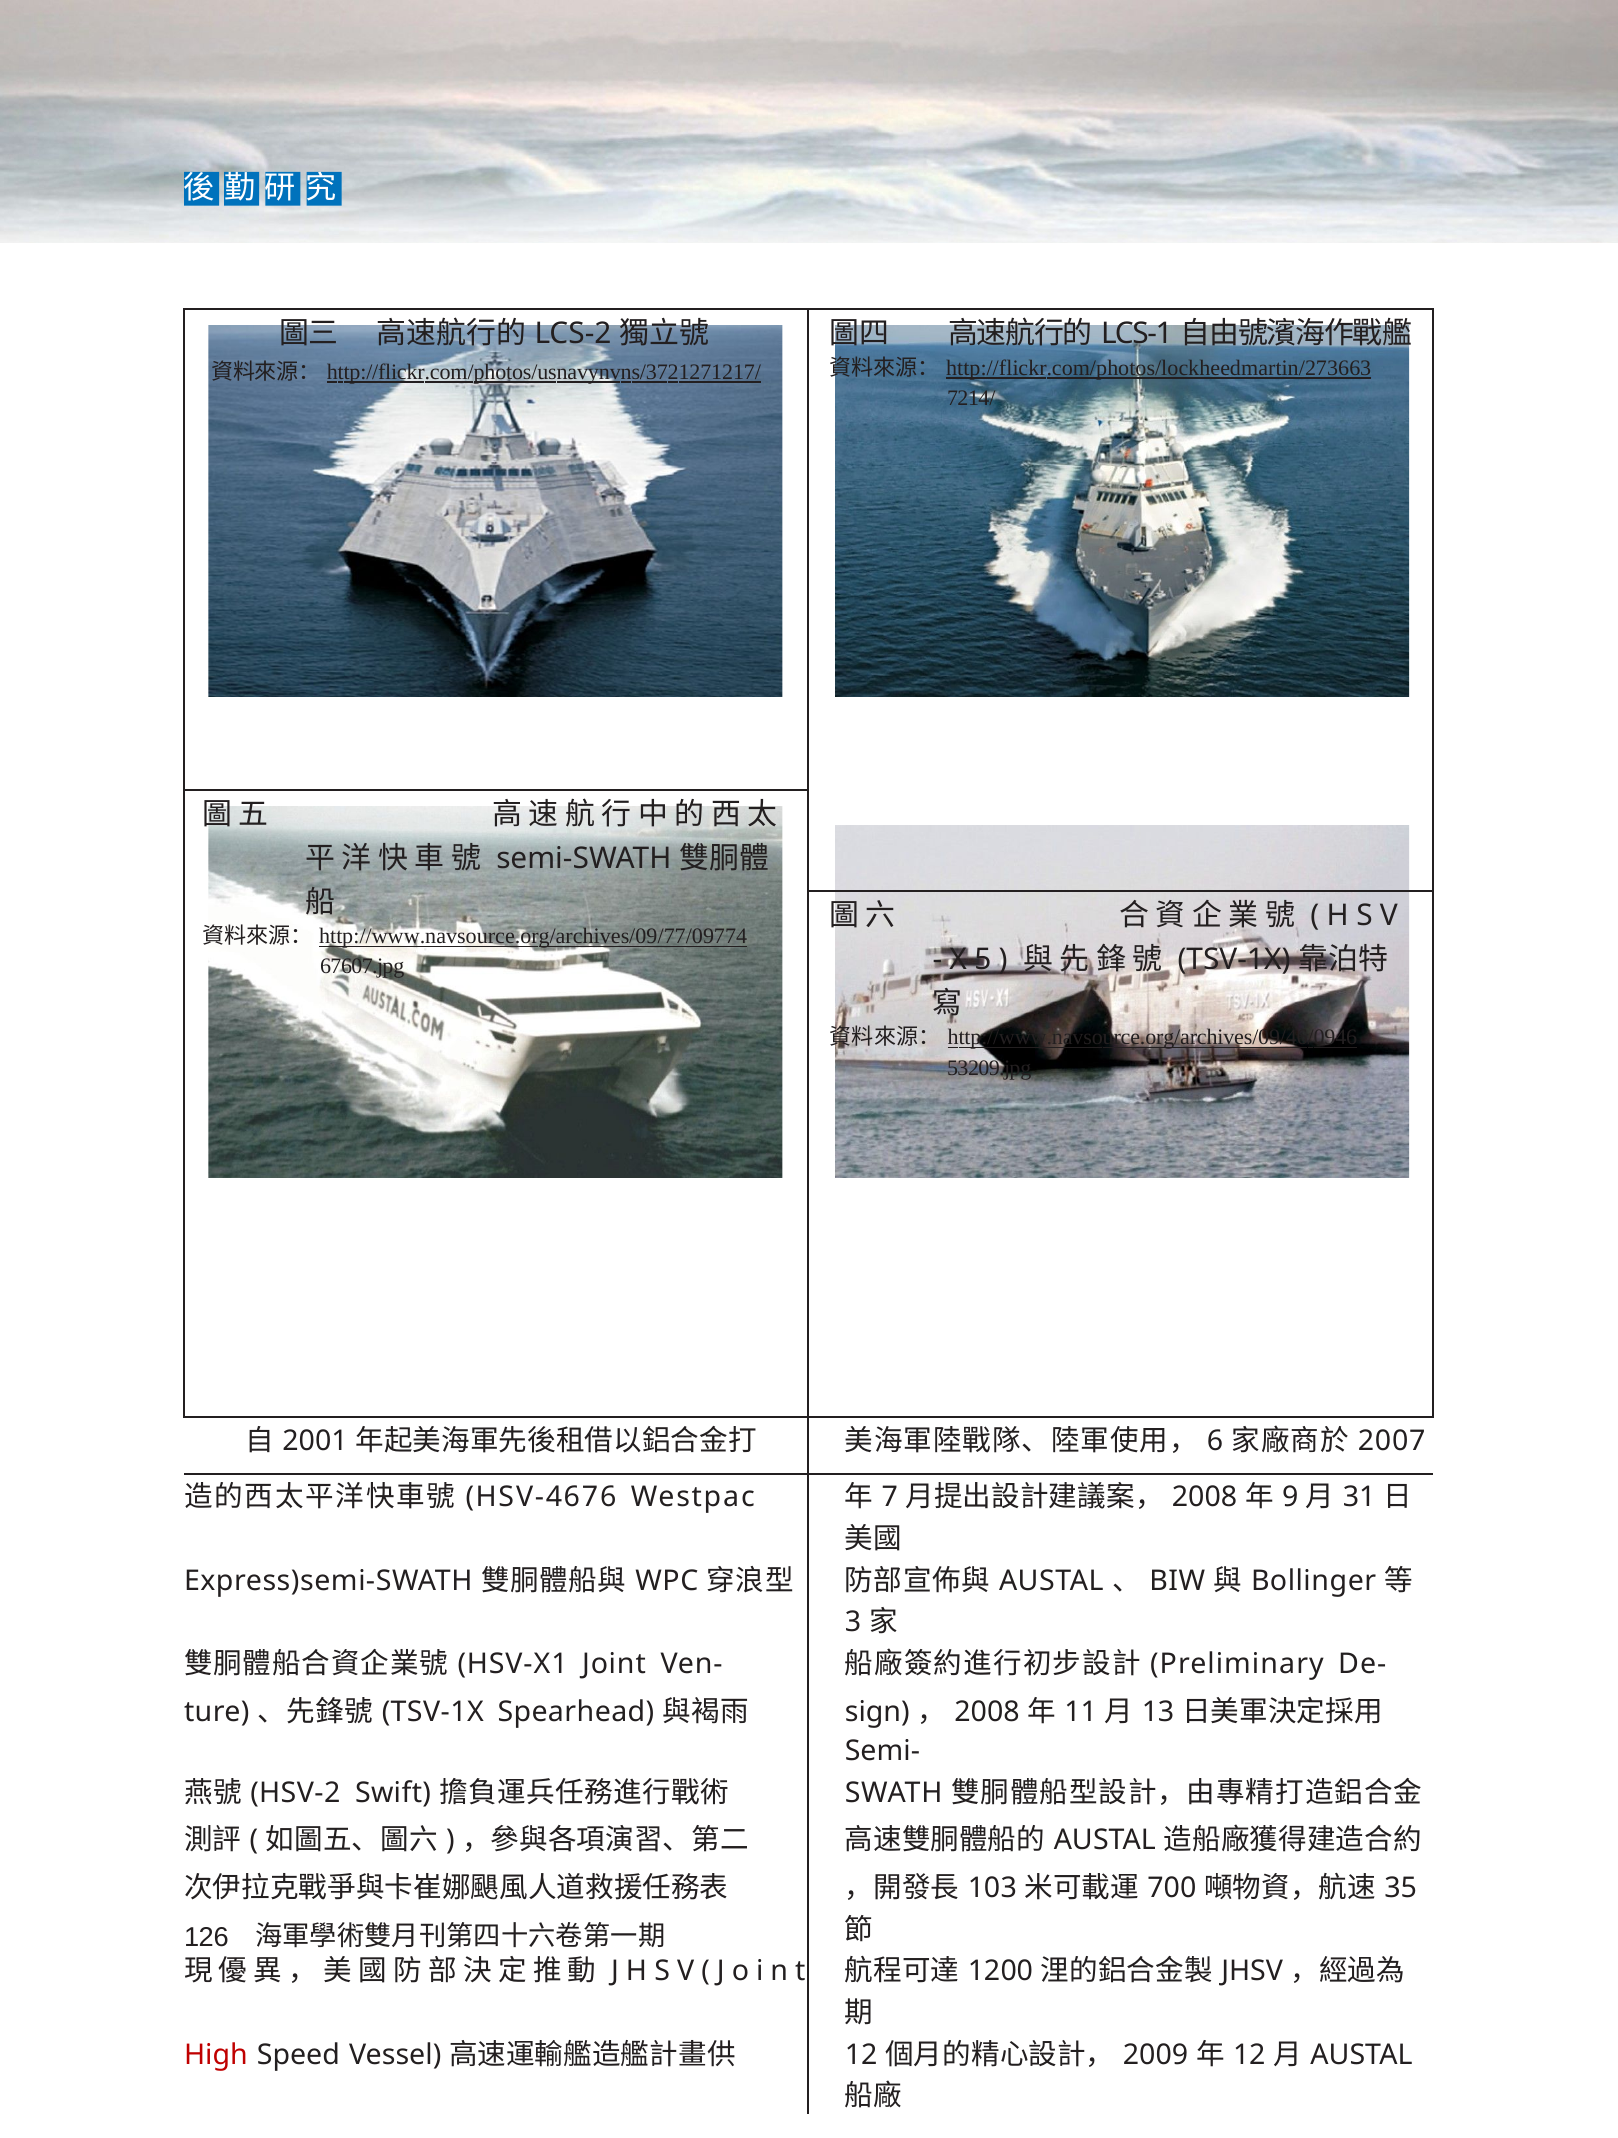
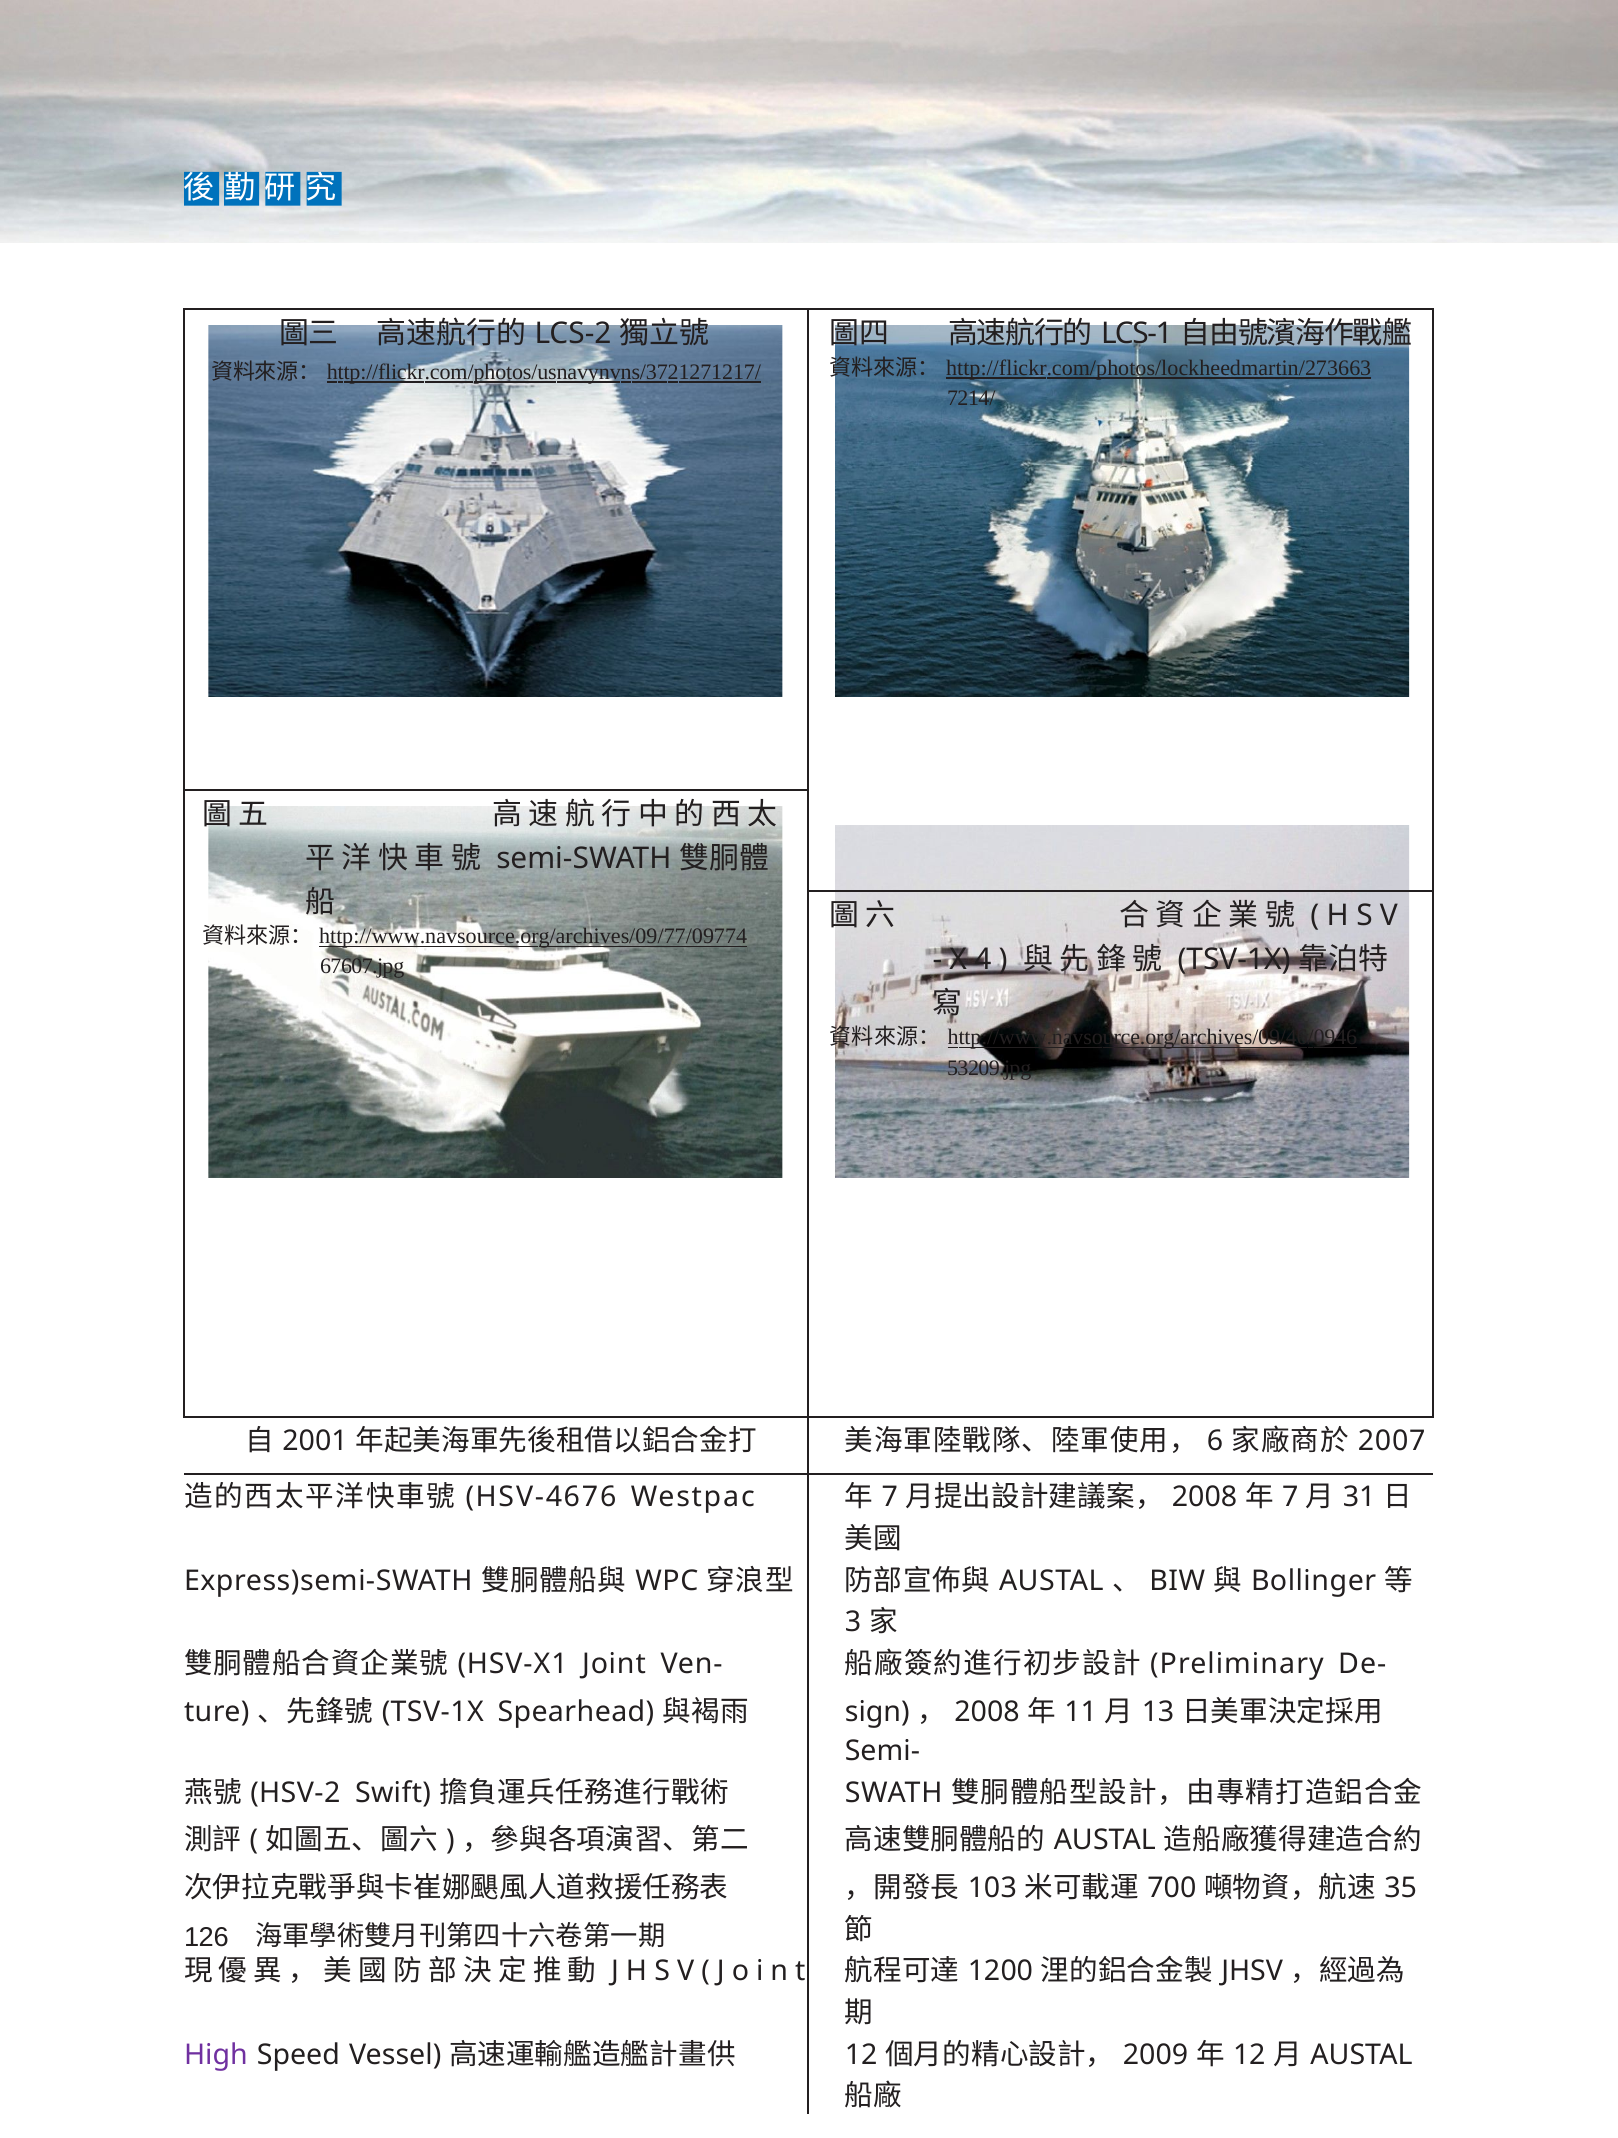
5: 5 -> 4
9 at (1290, 1497): 9 -> 7
High colour: red -> purple
